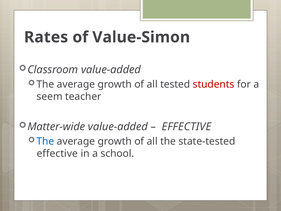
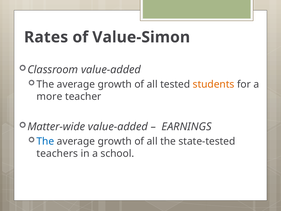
students colour: red -> orange
seem: seem -> more
EFFECTIVE at (187, 127): EFFECTIVE -> EARNINGS
effective at (57, 153): effective -> teachers
